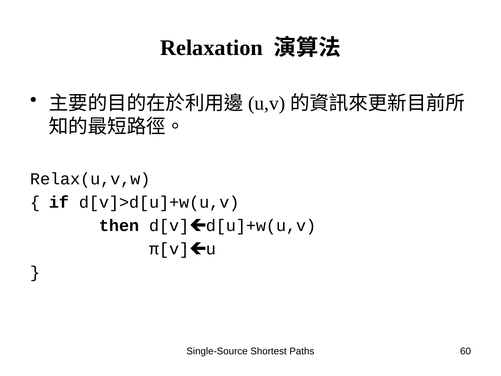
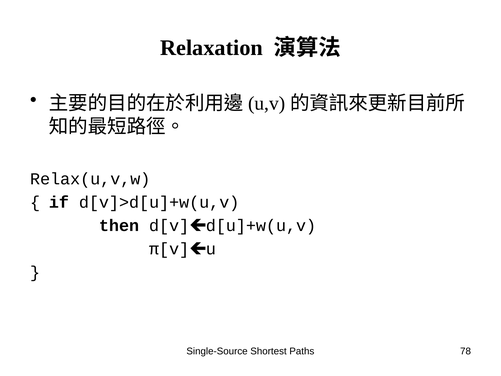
60: 60 -> 78
